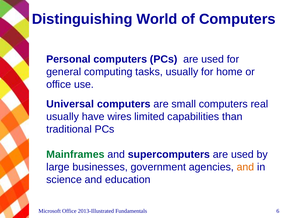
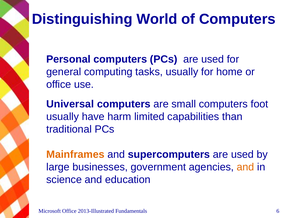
real: real -> foot
wires: wires -> harm
Mainframes colour: green -> orange
